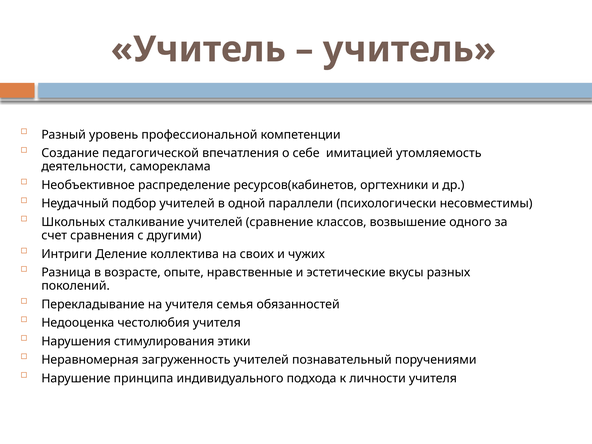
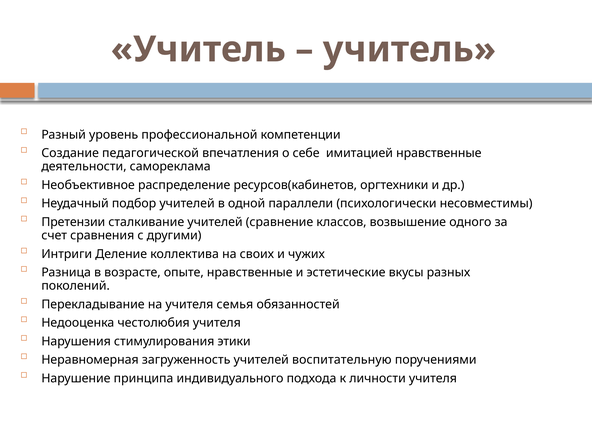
имитацией утомляемость: утомляемость -> нравственные
Школьных: Школьных -> Претензии
познавательный: познавательный -> воспитательную
